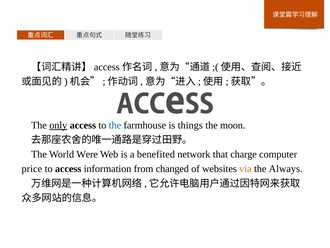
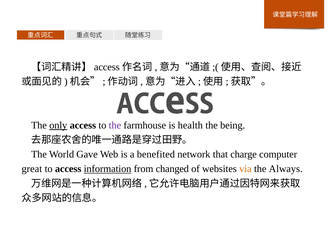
the at (115, 125) colour: blue -> purple
things: things -> health
moon: moon -> being
Were: Were -> Gave
price: price -> great
information underline: none -> present
